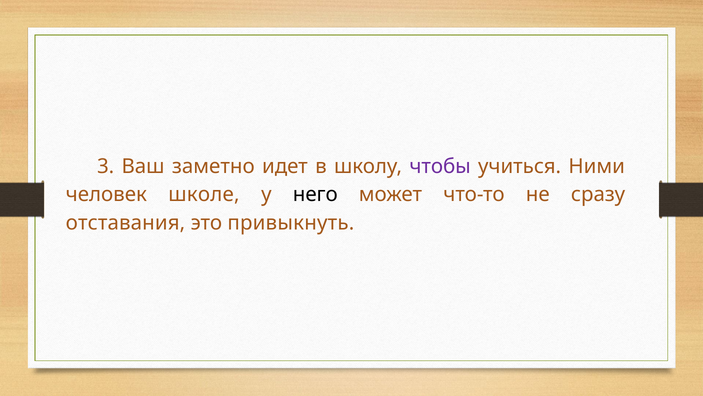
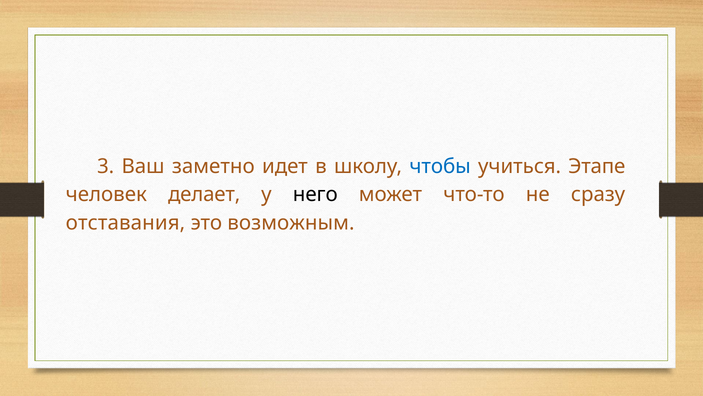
чтобы colour: purple -> blue
Ними: Ними -> Этапе
школе: школе -> делает
привыкнуть: привыкнуть -> возможным
